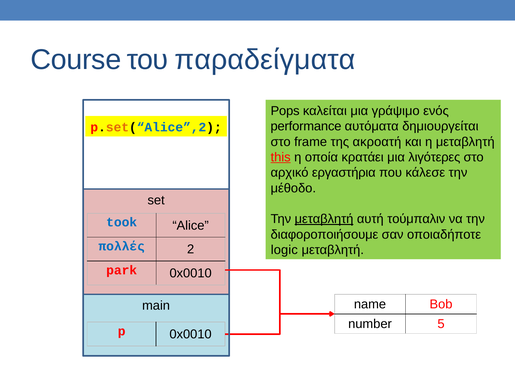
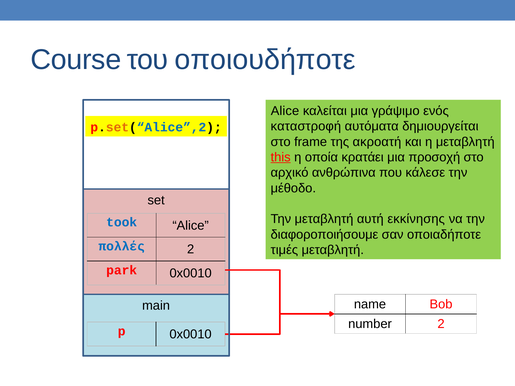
παραδείγματα: παραδείγματα -> οποιουδήποτε
Pops at (285, 111): Pops -> Alice
performance: performance -> καταστροφή
λιγότερες: λιγότερες -> προσοχή
εργαστήρια: εργαστήρια -> ανθρώπινα
μεταβλητή at (324, 219) underline: present -> none
τούμπαλιν: τούμπαλιν -> εκκίνησης
logic: logic -> τιμές
number 5: 5 -> 2
